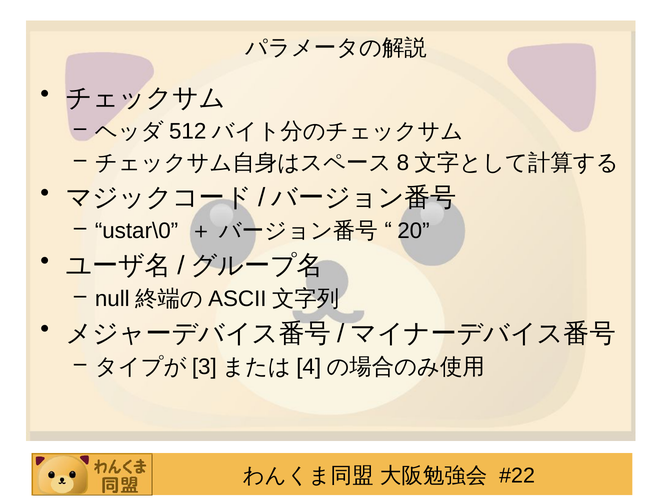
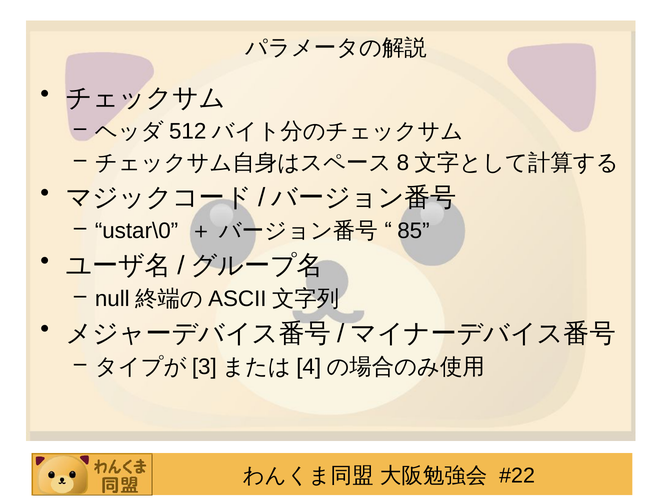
20: 20 -> 85
